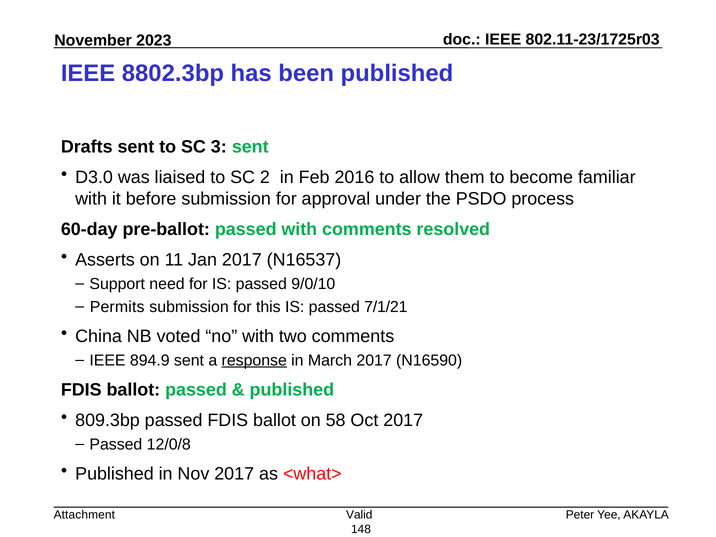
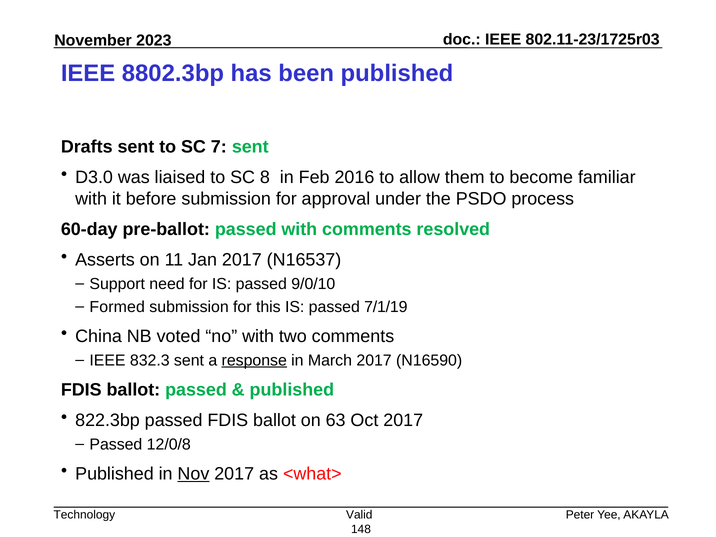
3: 3 -> 7
2: 2 -> 8
Permits: Permits -> Formed
7/1/21: 7/1/21 -> 7/1/19
894.9: 894.9 -> 832.3
809.3bp: 809.3bp -> 822.3bp
58: 58 -> 63
Nov underline: none -> present
Attachment: Attachment -> Technology
